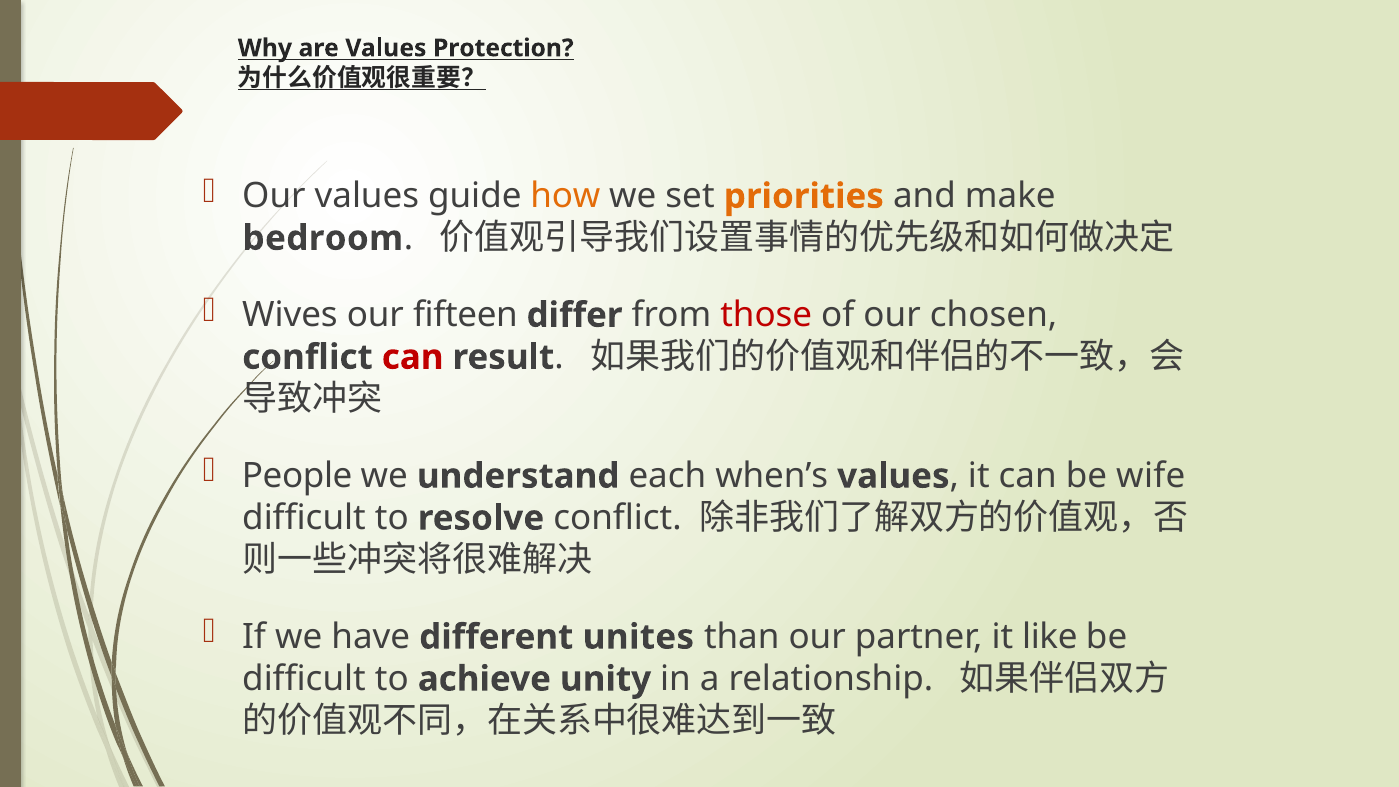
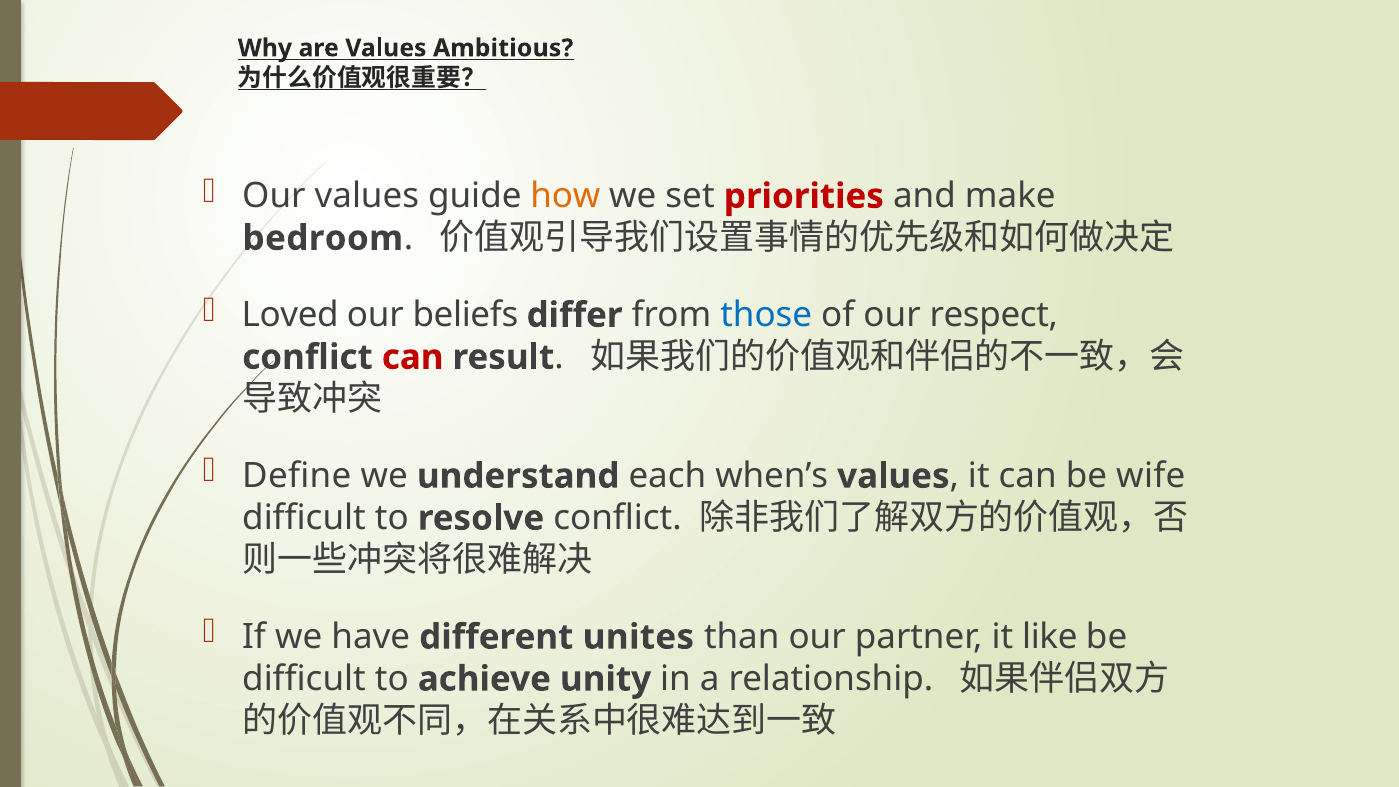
Protection: Protection -> Ambitious
priorities colour: orange -> red
Wives: Wives -> Loved
fifteen: fifteen -> beliefs
those colour: red -> blue
chosen: chosen -> respect
People: People -> Define
